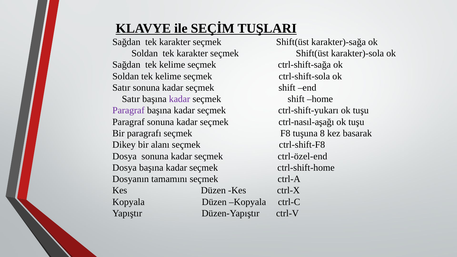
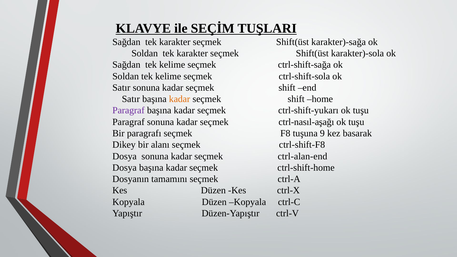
kadar at (180, 99) colour: purple -> orange
8: 8 -> 9
ctrl-özel-end: ctrl-özel-end -> ctrl-alan-end
